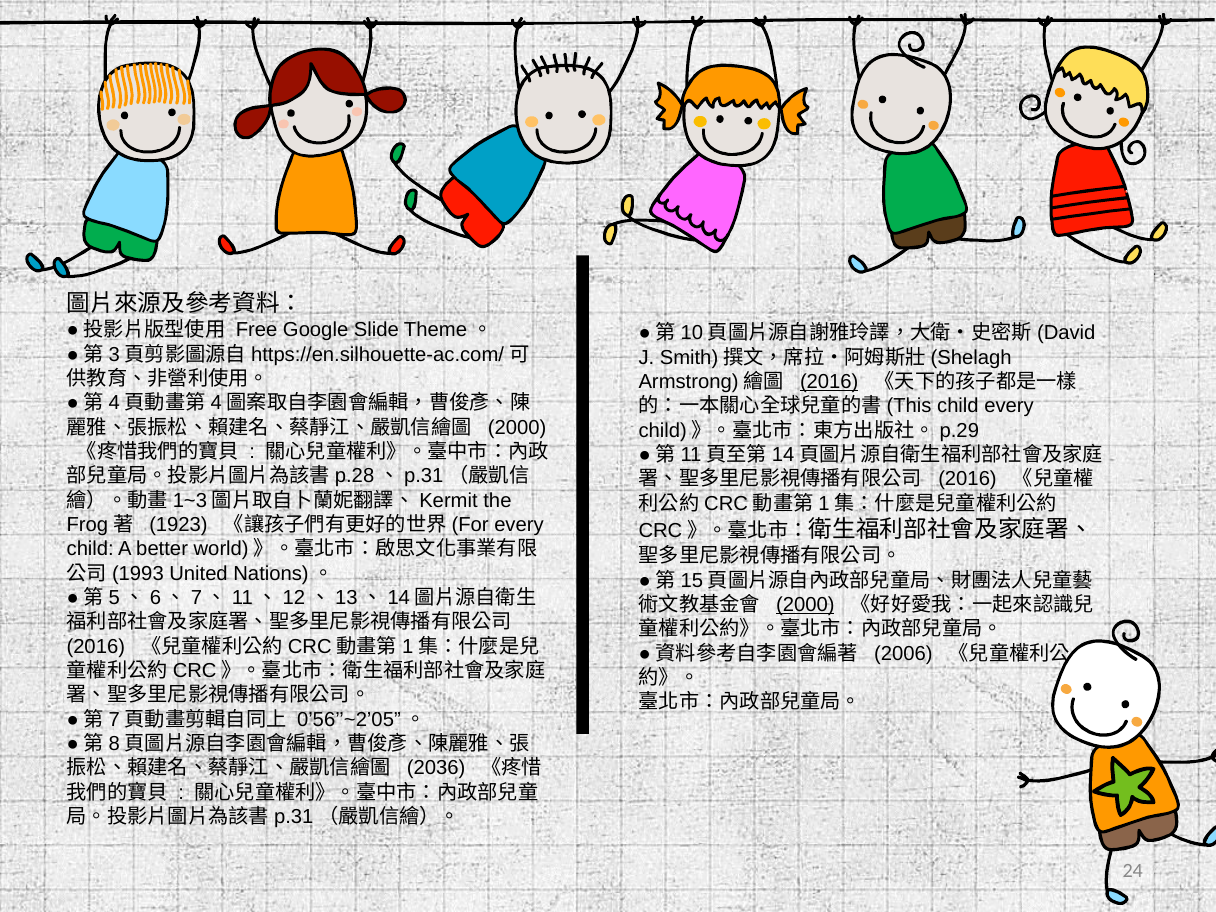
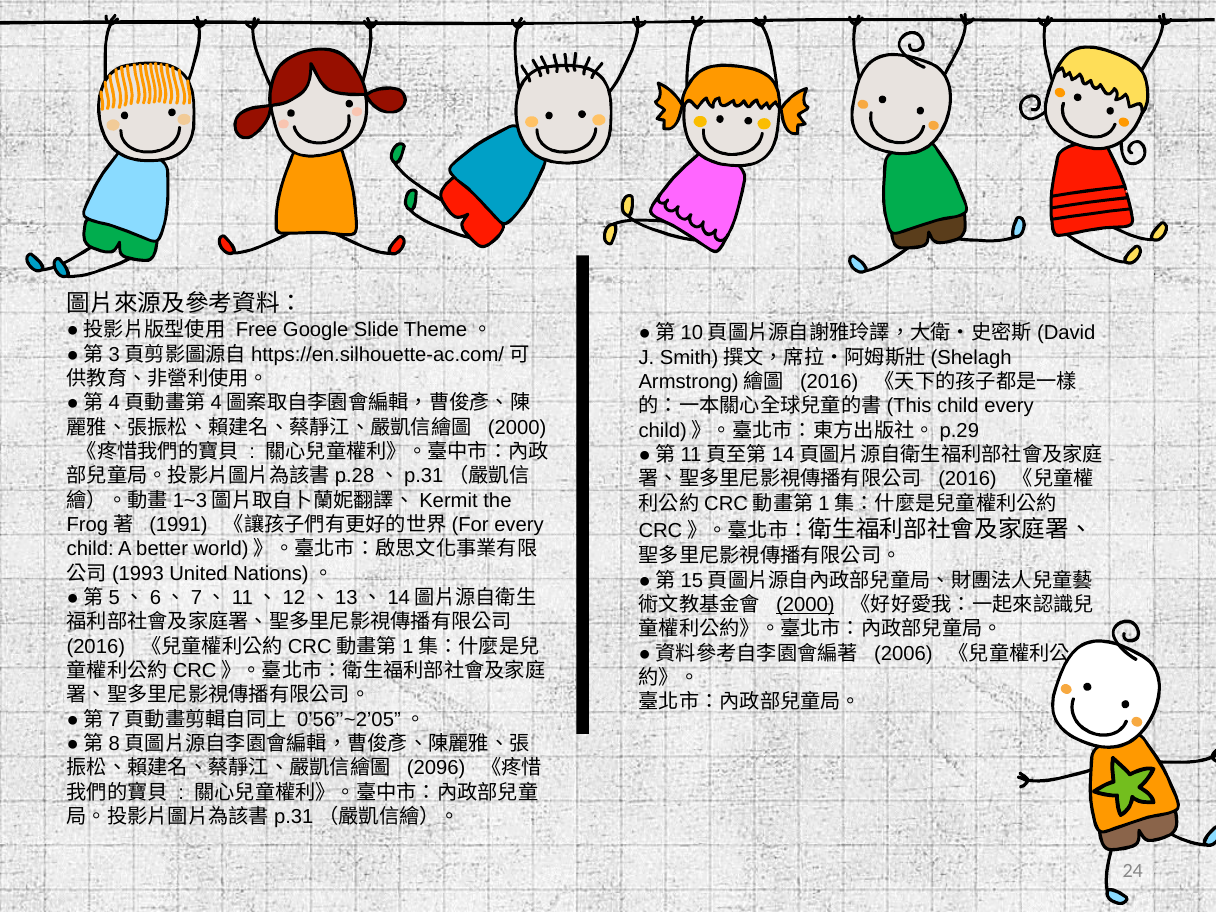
2016 at (829, 382) underline: present -> none
1923: 1923 -> 1991
2036: 2036 -> 2096
